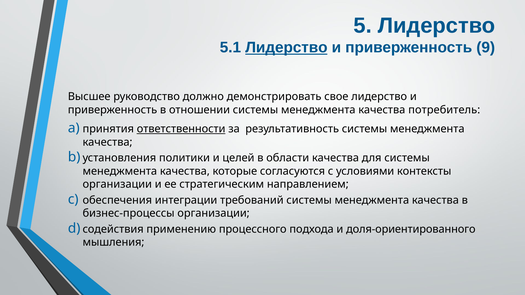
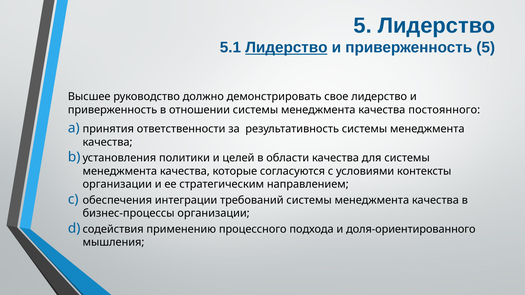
приверженность 9: 9 -> 5
потребитель: потребитель -> постоянного
ответственности underline: present -> none
